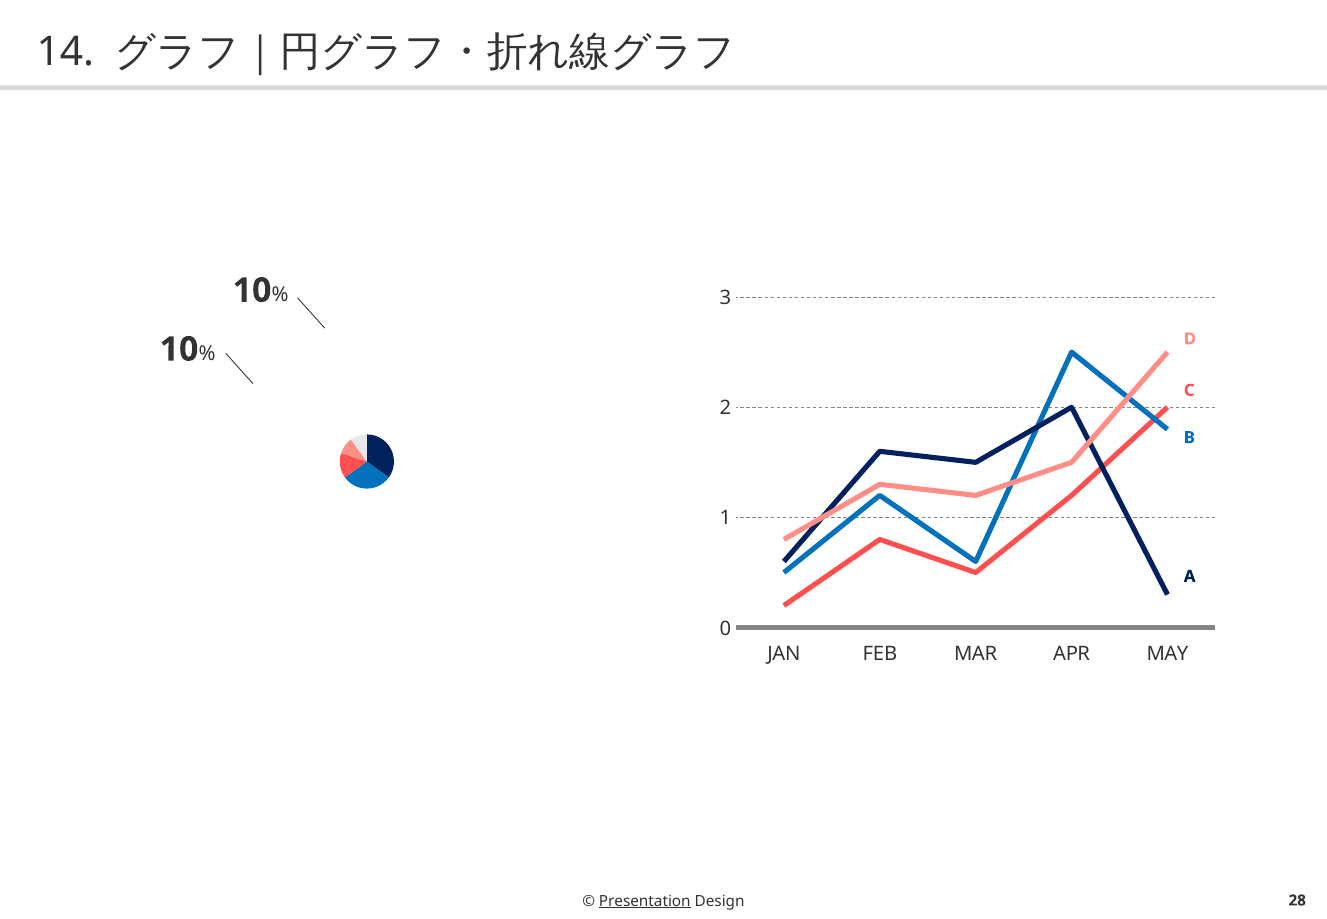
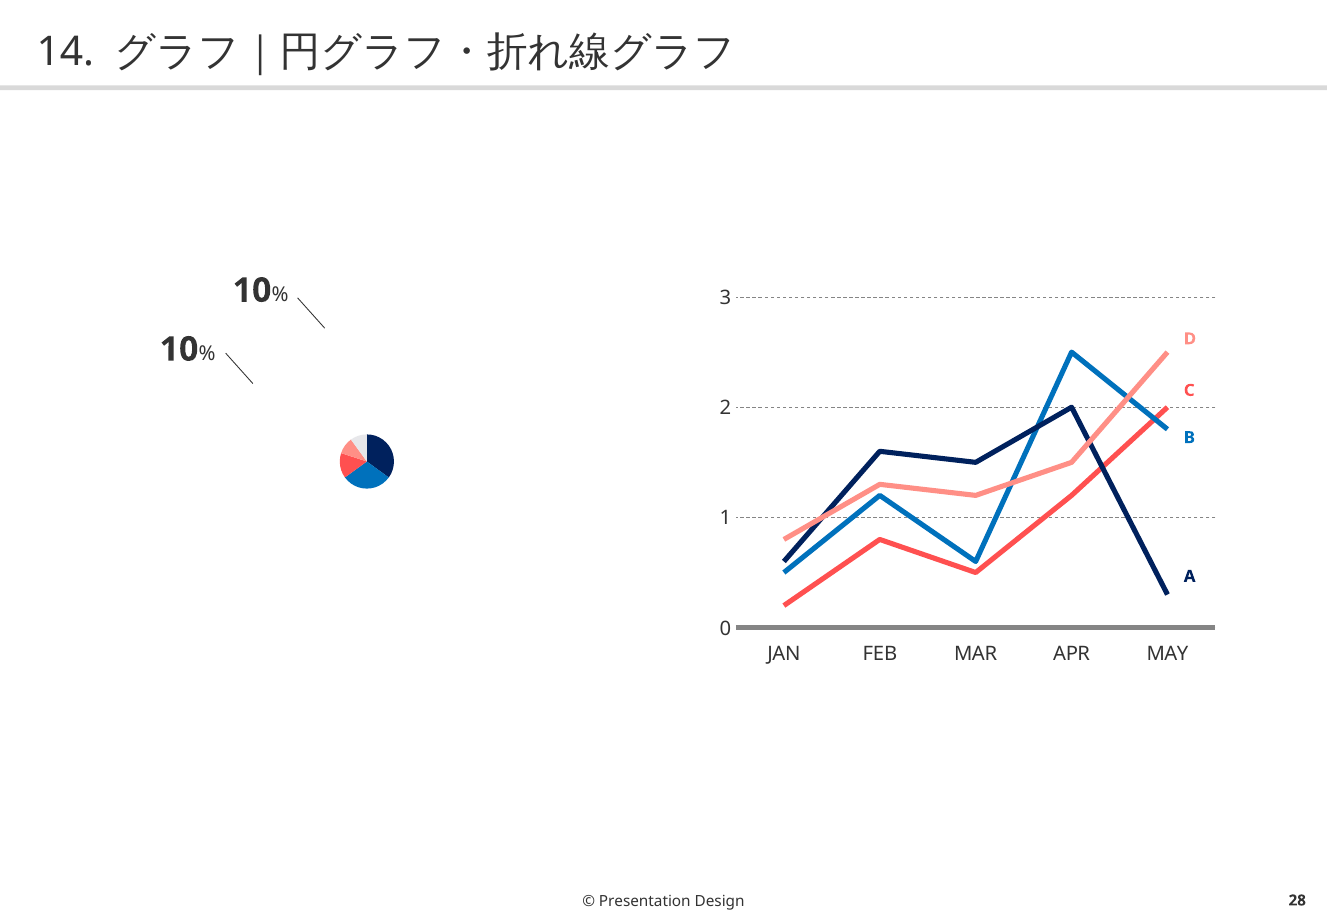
Presentation underline: present -> none
